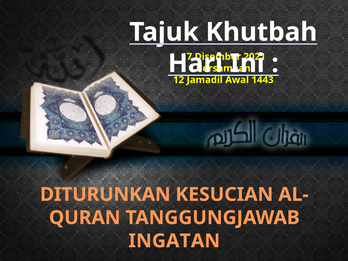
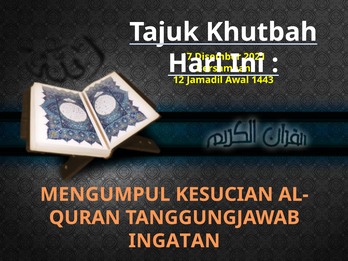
DITURUNKAN: DITURUNKAN -> MENGUMPUL
